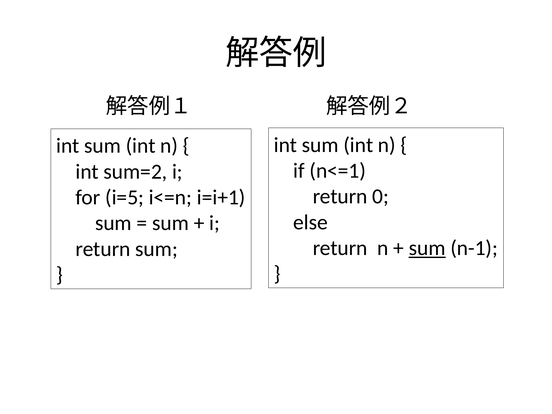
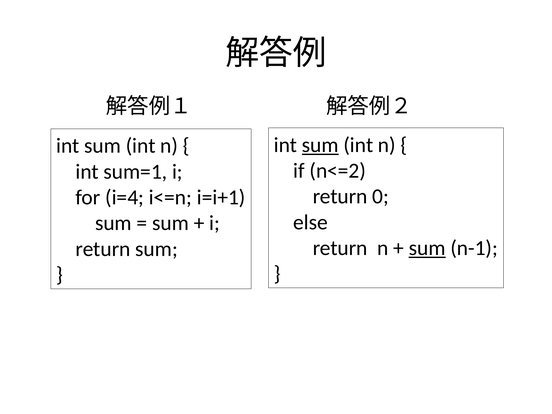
sum at (320, 145) underline: none -> present
n<=1: n<=1 -> n<=2
sum=2: sum=2 -> sum=1
i=5: i=5 -> i=4
